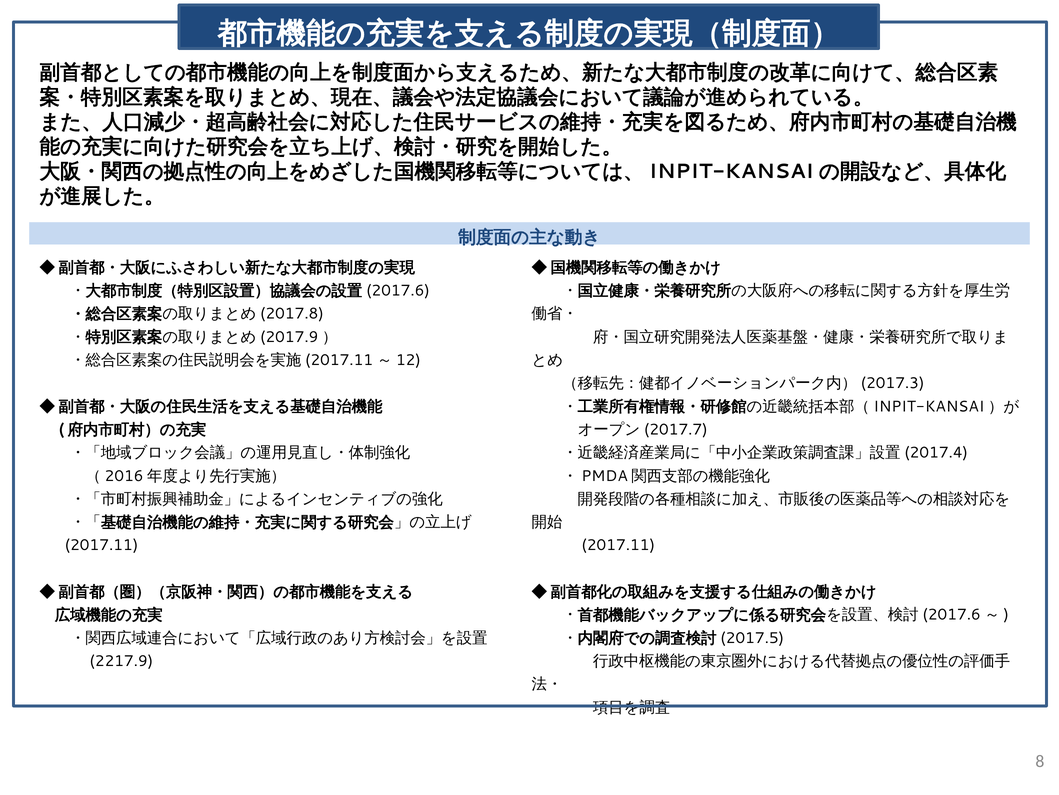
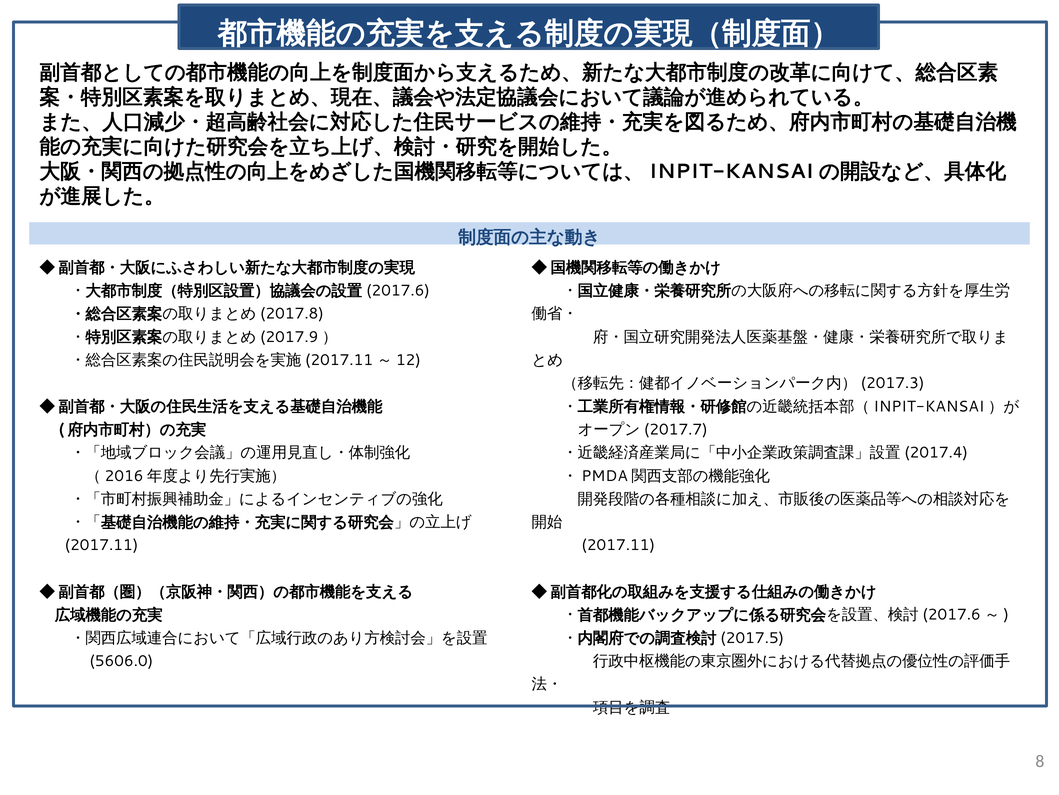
2217.9: 2217.9 -> 5606.0
